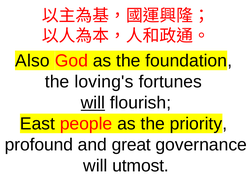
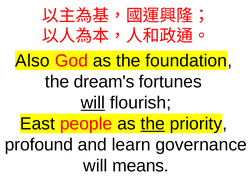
loving's: loving's -> dream's
the at (153, 124) underline: none -> present
great: great -> learn
utmost: utmost -> means
